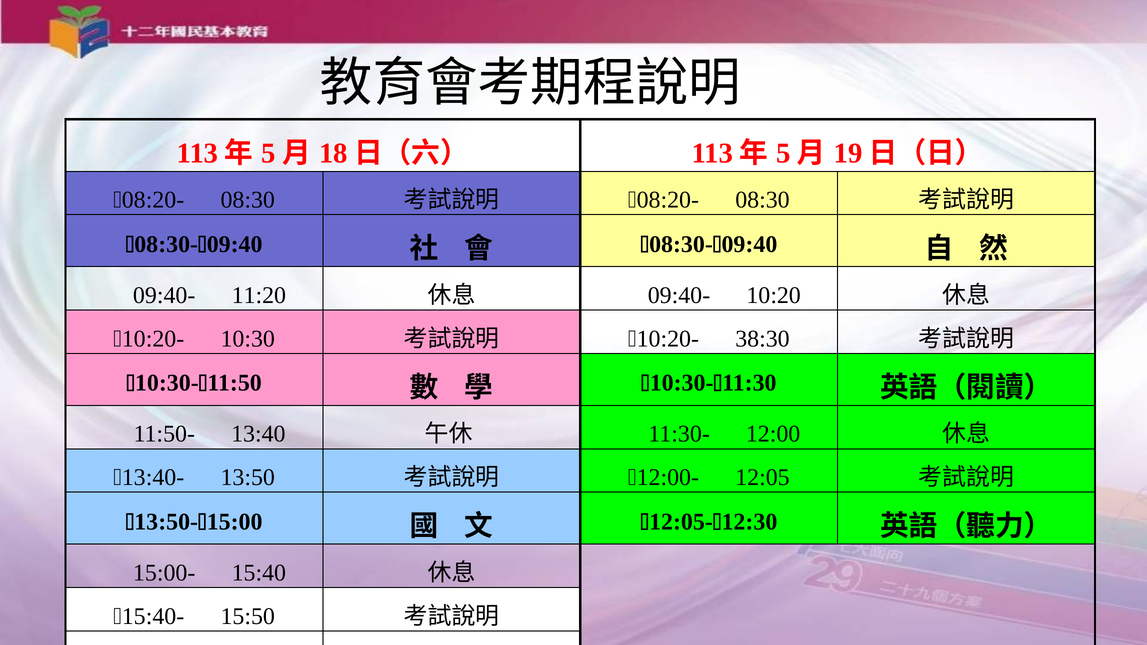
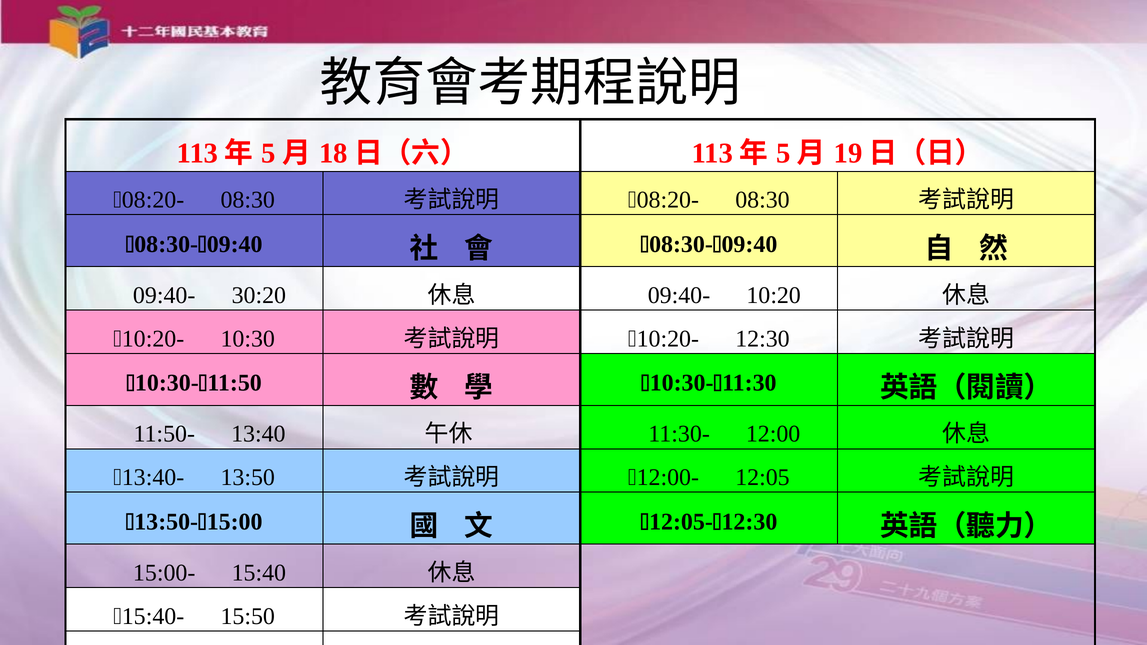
11:20: 11:20 -> 30:20
38:30: 38:30 -> 12:30
